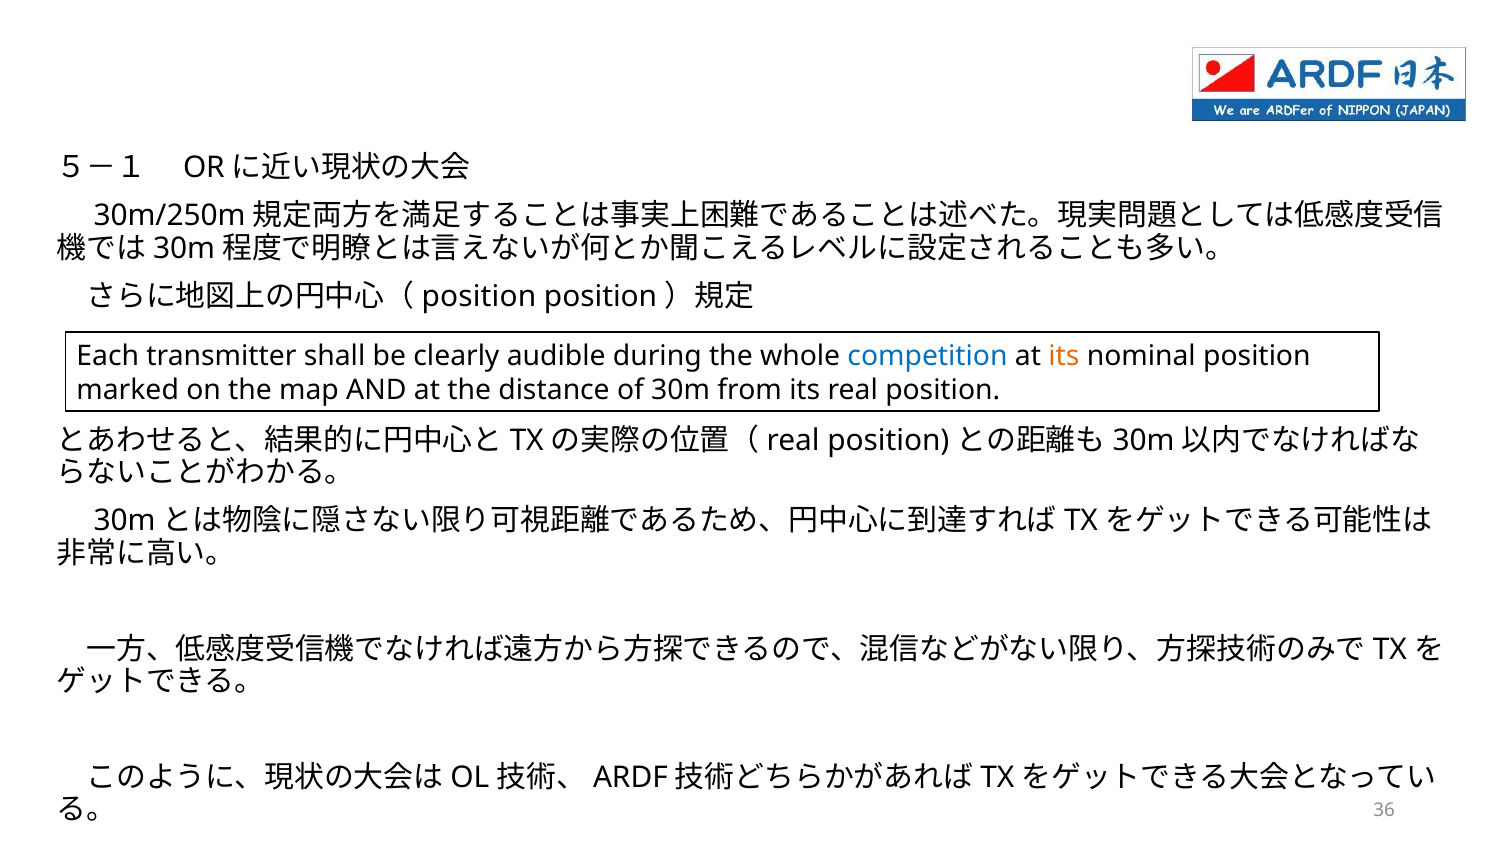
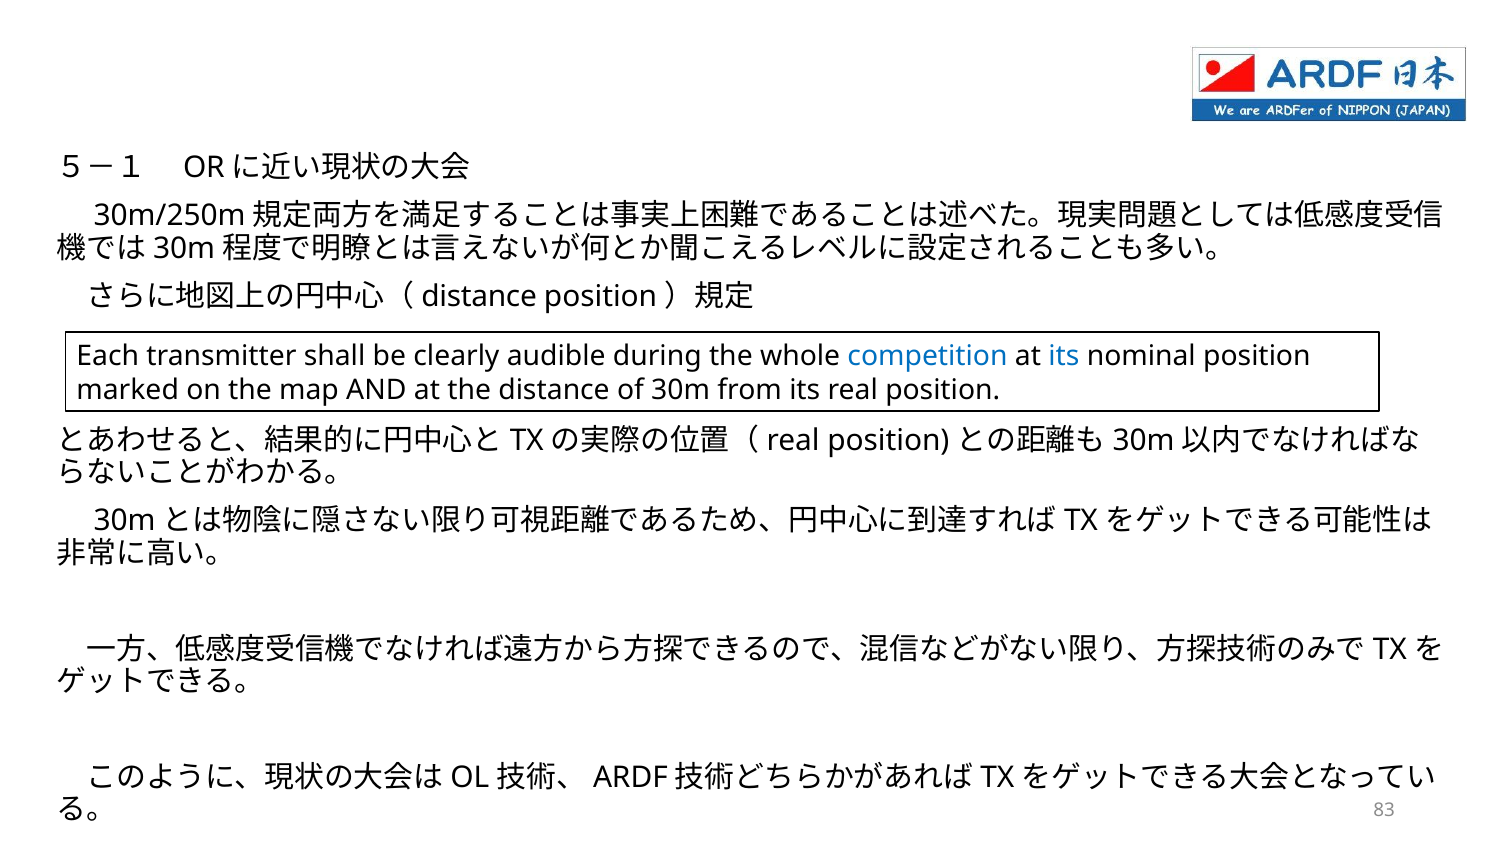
position at (479, 296): position -> distance
its at (1064, 356) colour: orange -> blue
36: 36 -> 83
